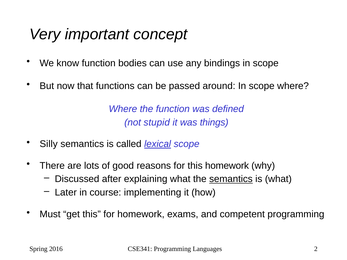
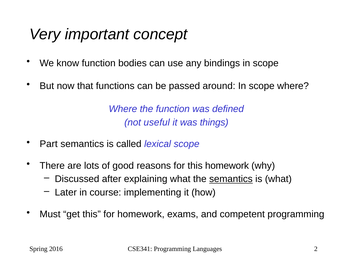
stupid: stupid -> useful
Silly: Silly -> Part
lexical underline: present -> none
